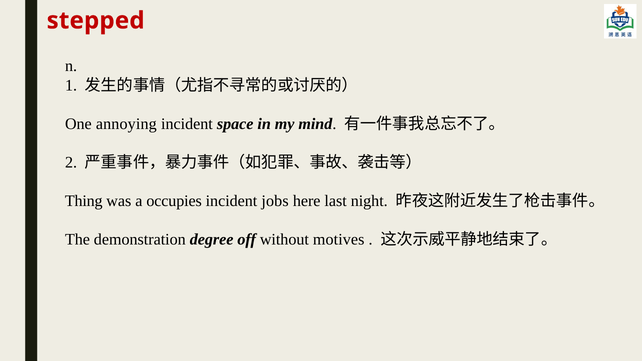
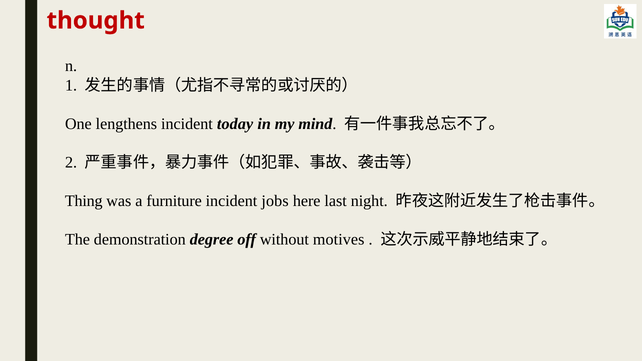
stepped: stepped -> thought
annoying: annoying -> lengthens
space: space -> today
occupies: occupies -> furniture
